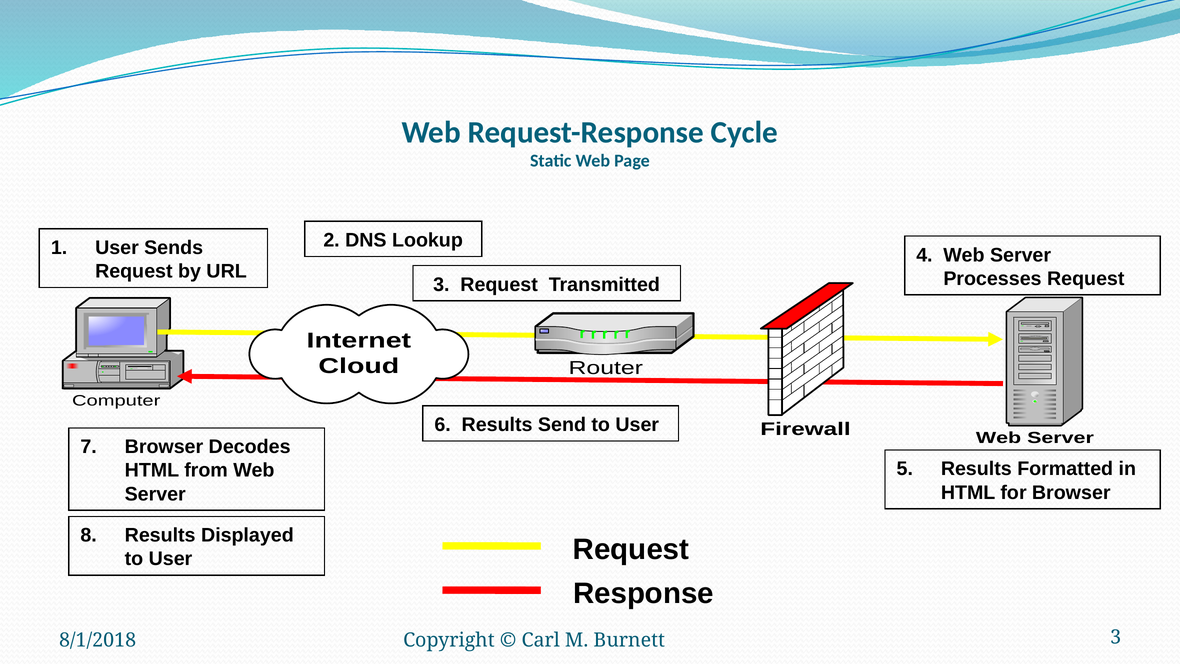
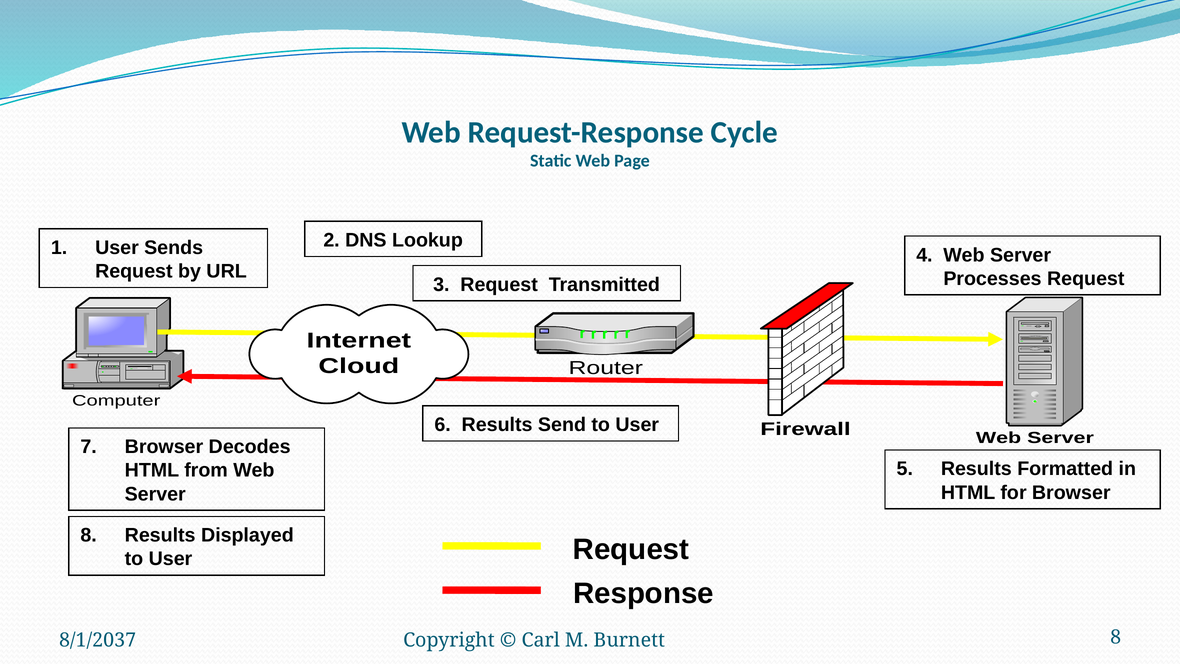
8/1/2018: 8/1/2018 -> 8/1/2037
Burnett 3: 3 -> 8
